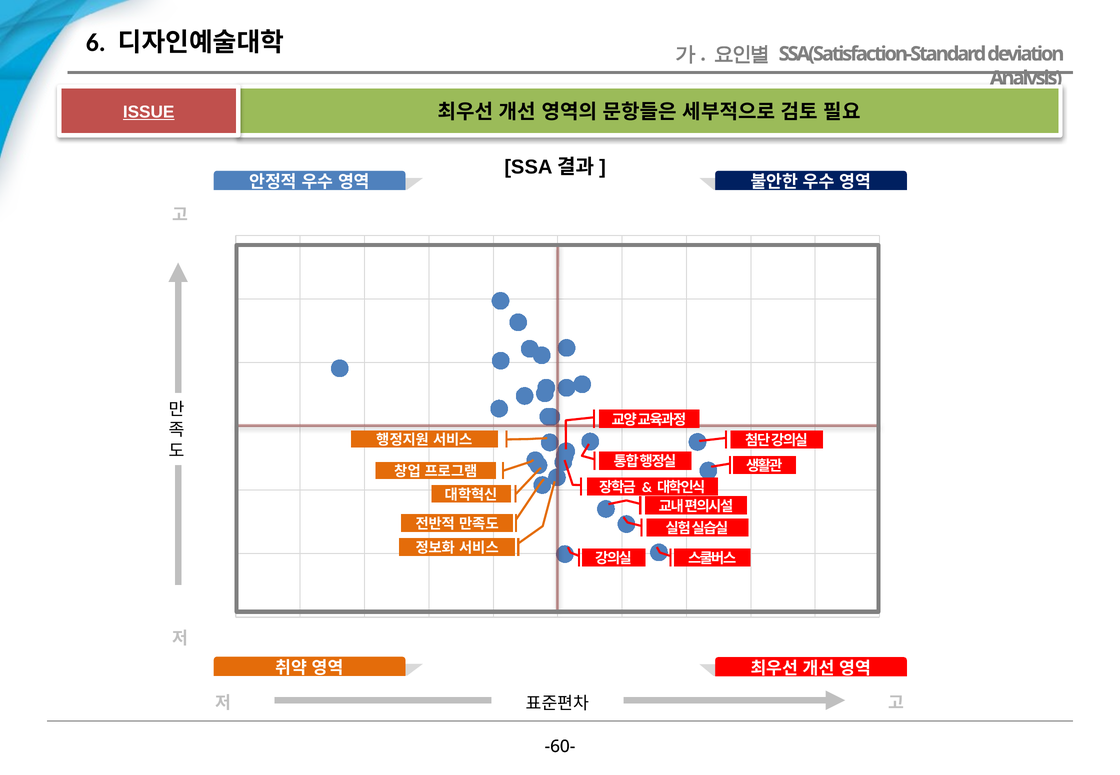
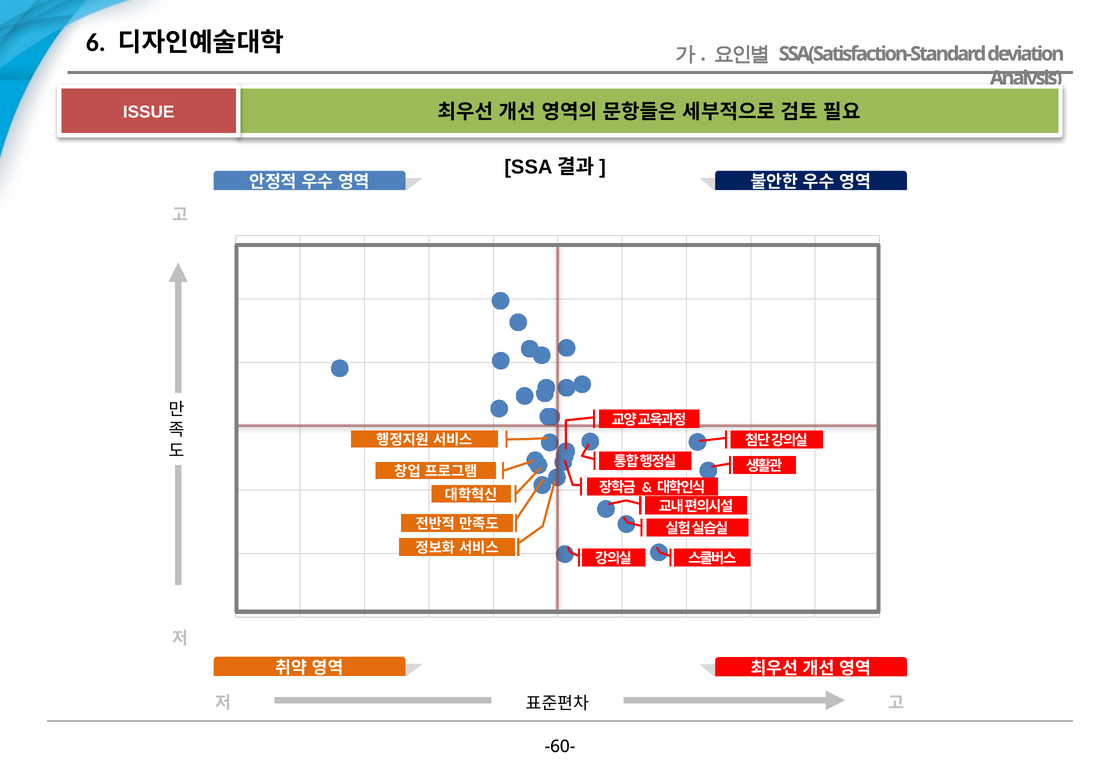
ISSUE underline: present -> none
